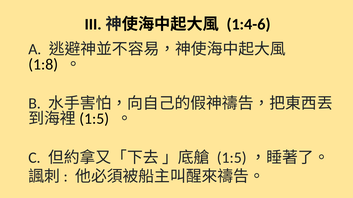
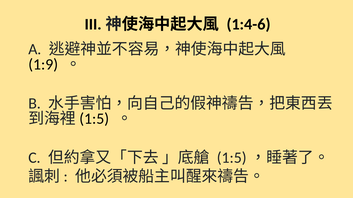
1:8: 1:8 -> 1:9
